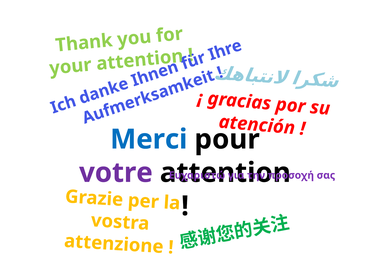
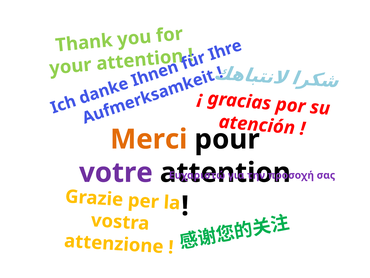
Merci colour: blue -> orange
